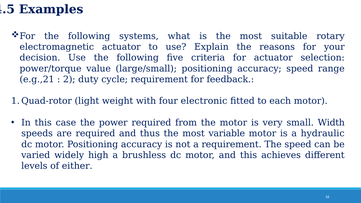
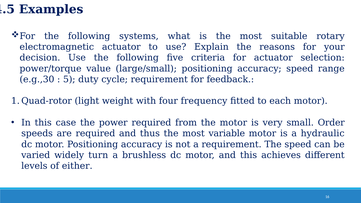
e.g.,21: e.g.,21 -> e.g.,30
2: 2 -> 5
electronic: electronic -> frequency
Width: Width -> Order
high: high -> turn
